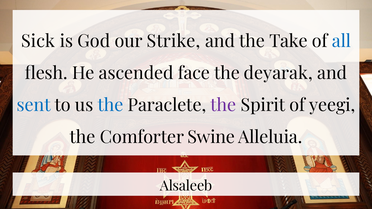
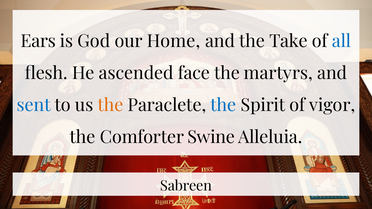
Sick: Sick -> Ears
Strike: Strike -> Home
deyarak: deyarak -> martyrs
the at (110, 105) colour: blue -> orange
the at (223, 105) colour: purple -> blue
yeegi: yeegi -> vigor
Alsaleeb: Alsaleeb -> Sabreen
